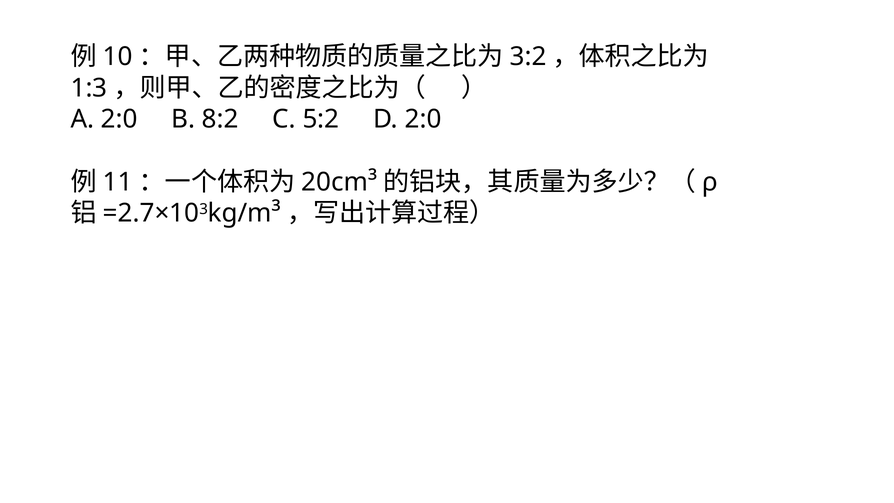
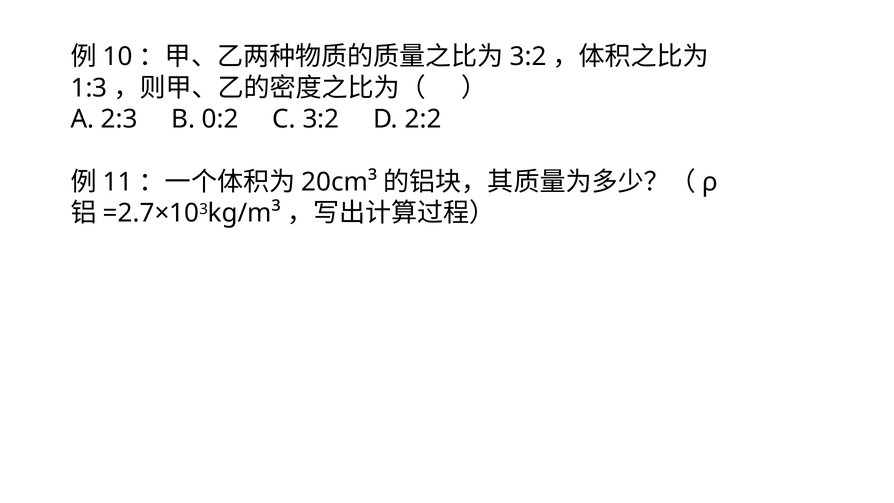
A 2:0: 2:0 -> 2:3
8:2: 8:2 -> 0:2
C 5:2: 5:2 -> 3:2
D 2:0: 2:0 -> 2:2
